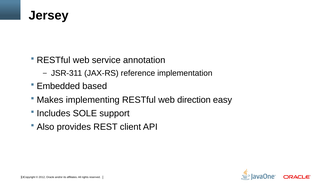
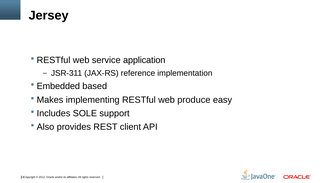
annotation: annotation -> application
direction: direction -> produce
